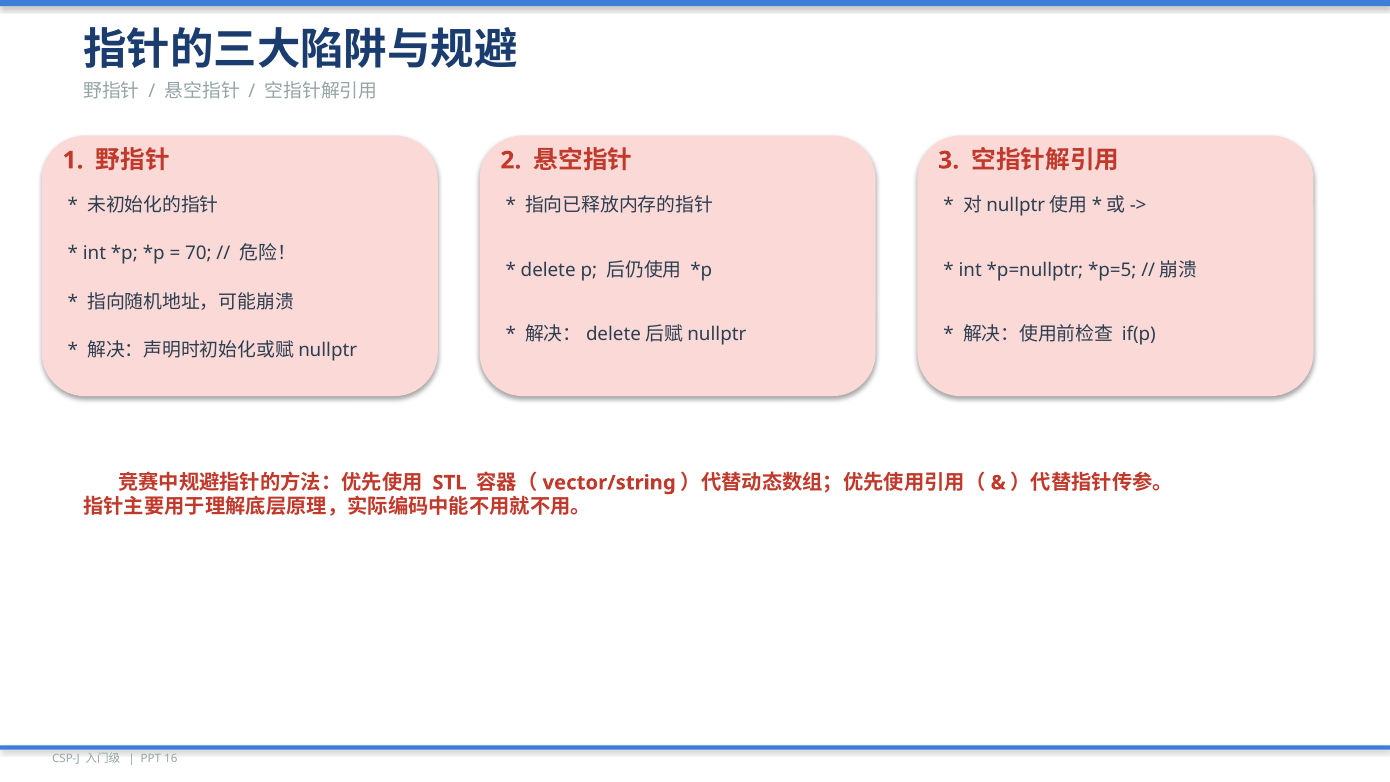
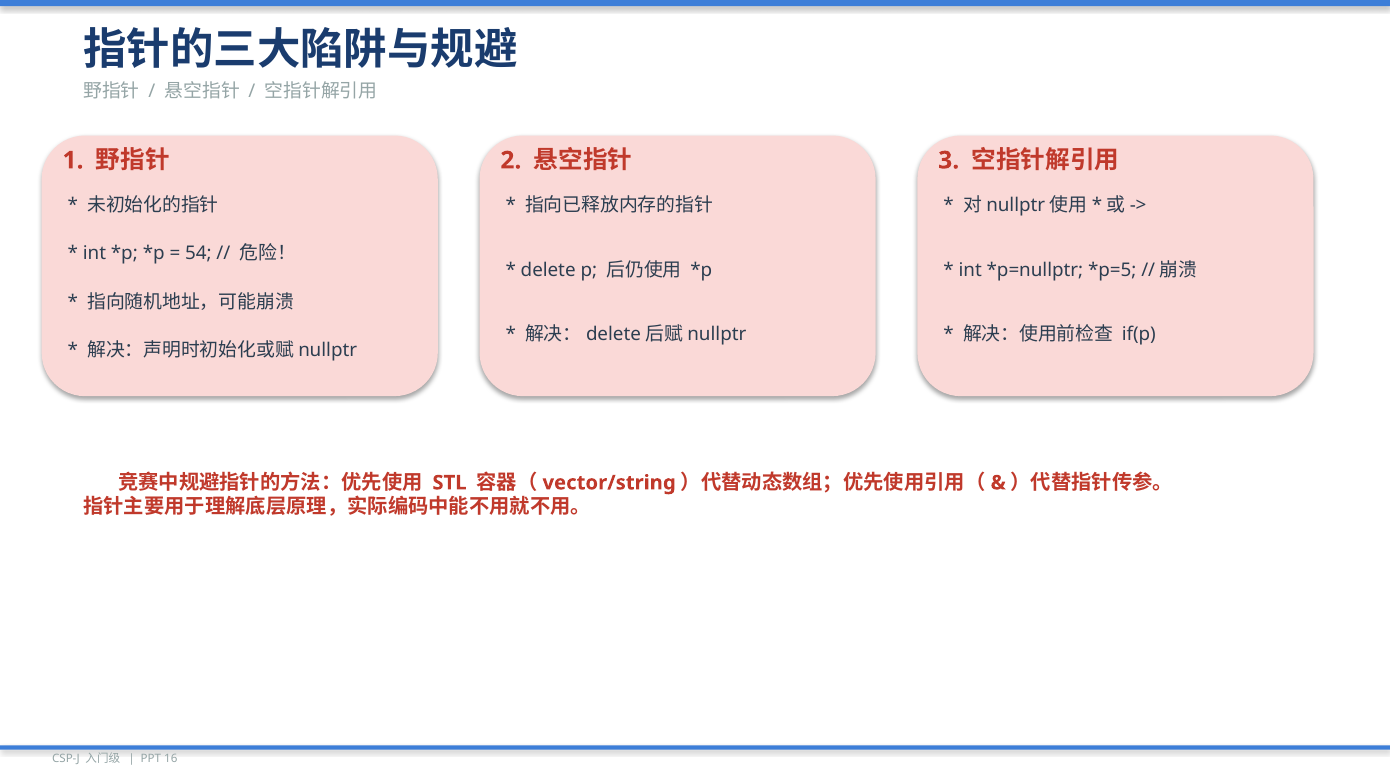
70: 70 -> 54
